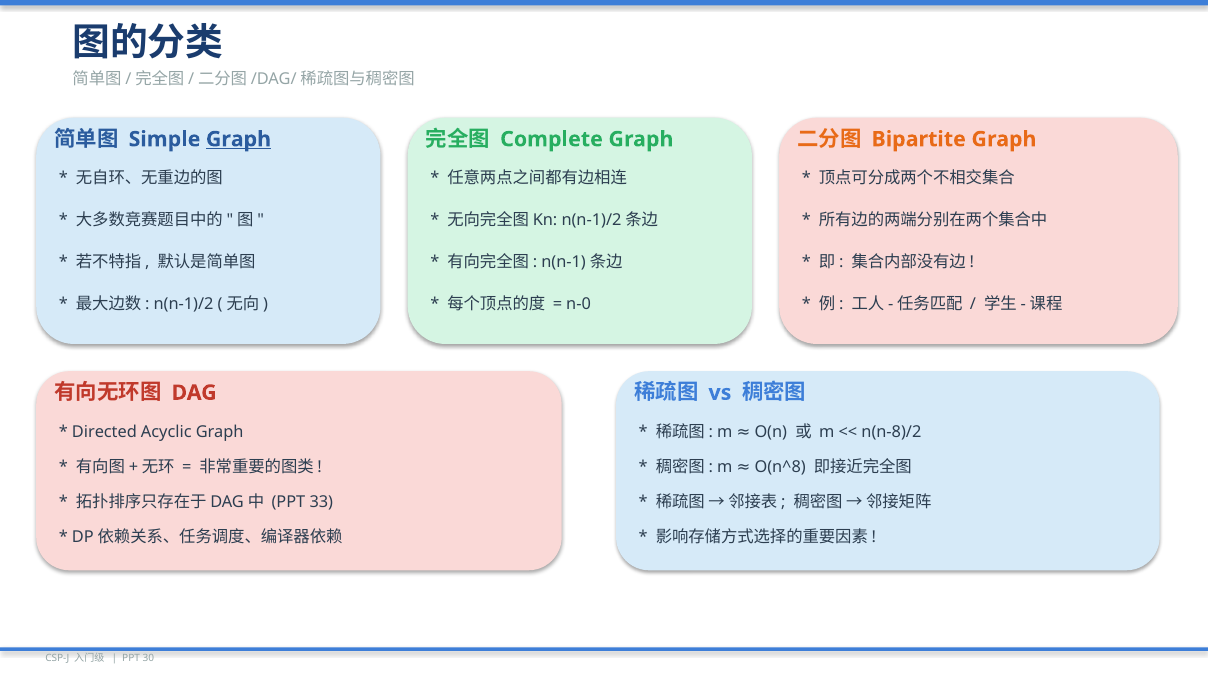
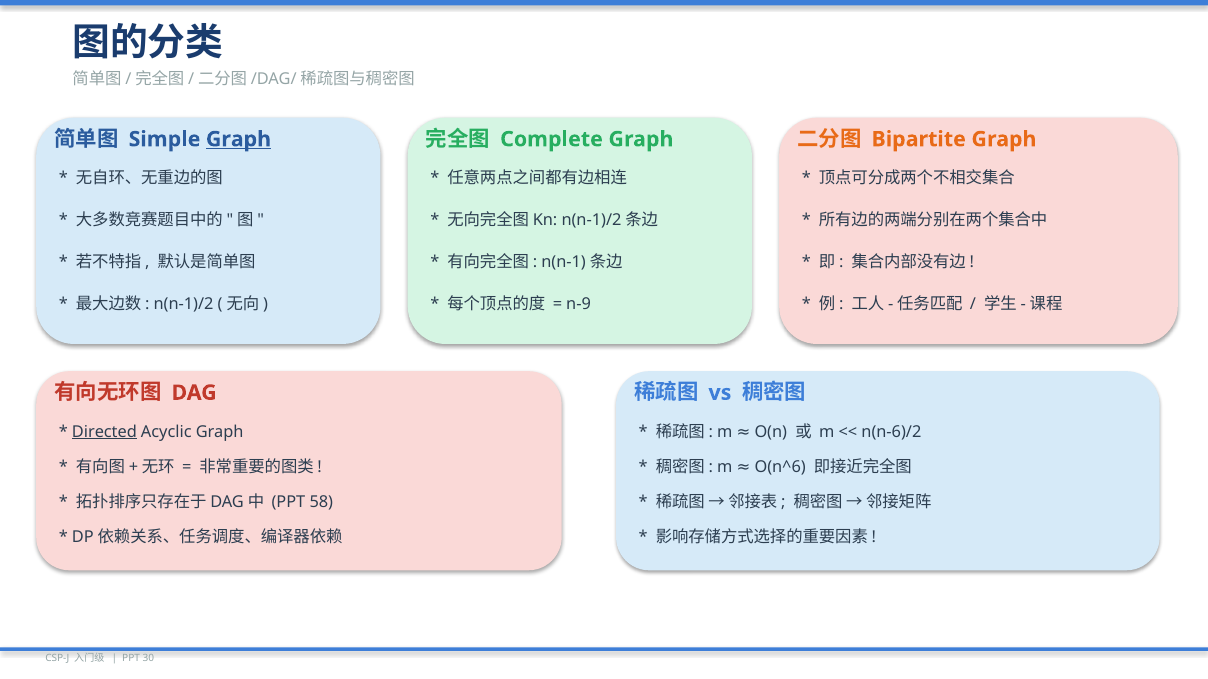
n-0: n-0 -> n-9
n(n-8)/2: n(n-8)/2 -> n(n-6)/2
Directed underline: none -> present
O(n^8: O(n^8 -> O(n^6
33: 33 -> 58
